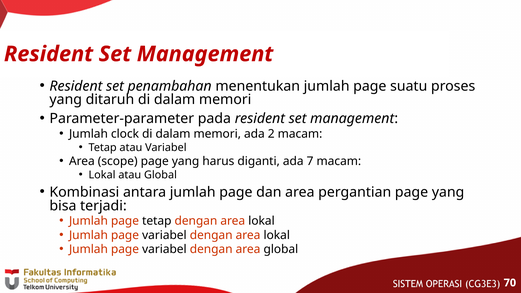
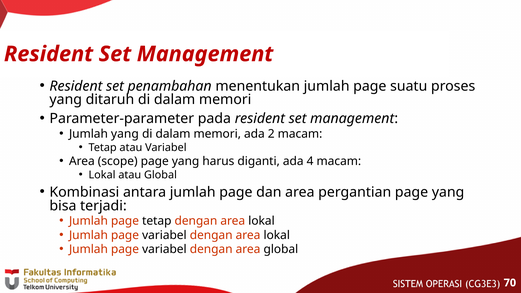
Jumlah clock: clock -> yang
7: 7 -> 4
